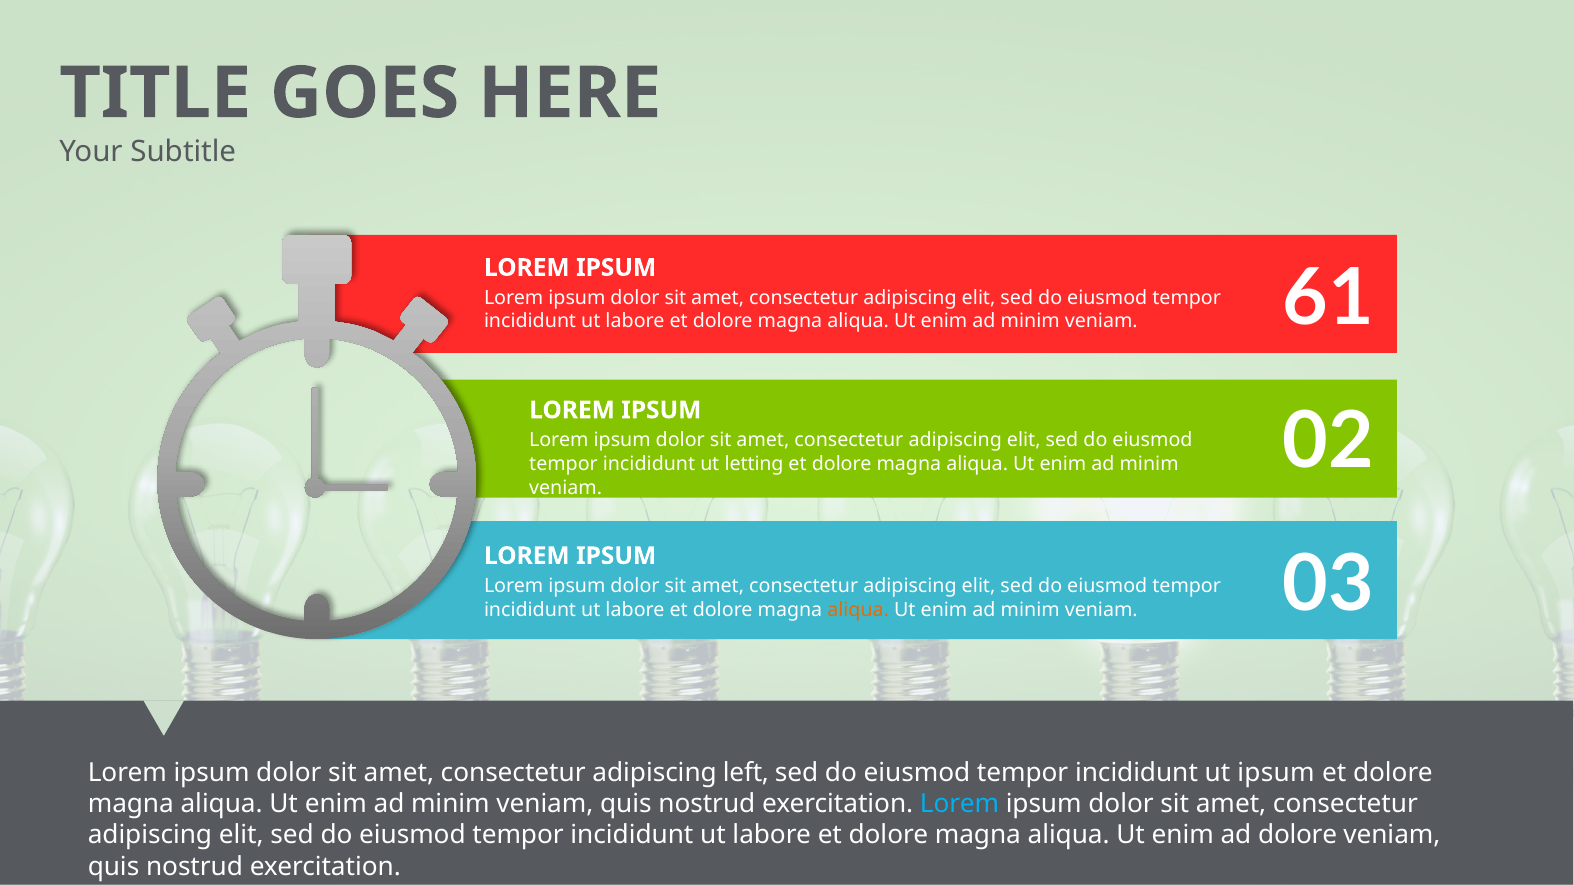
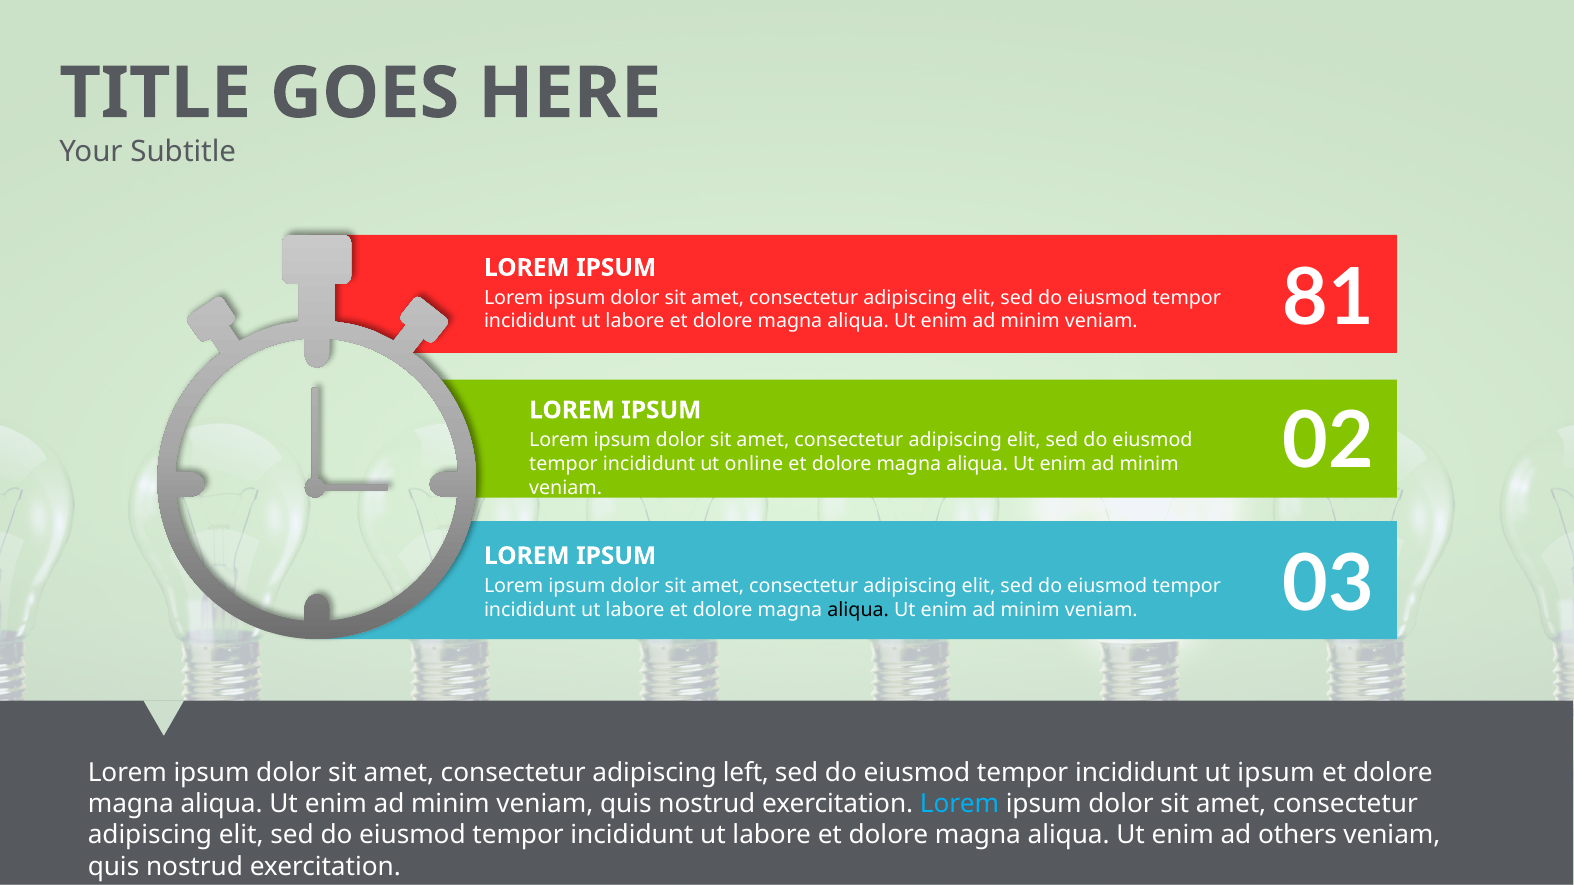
61: 61 -> 81
letting: letting -> online
aliqua at (858, 610) colour: orange -> black
ad dolore: dolore -> others
